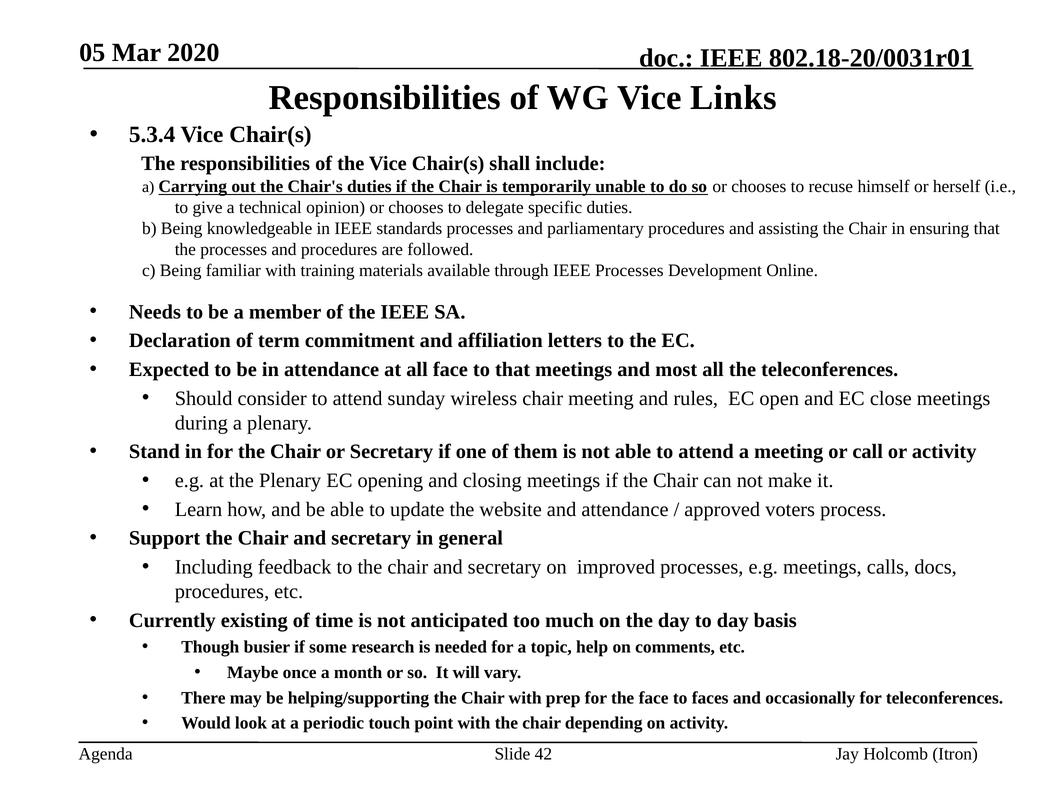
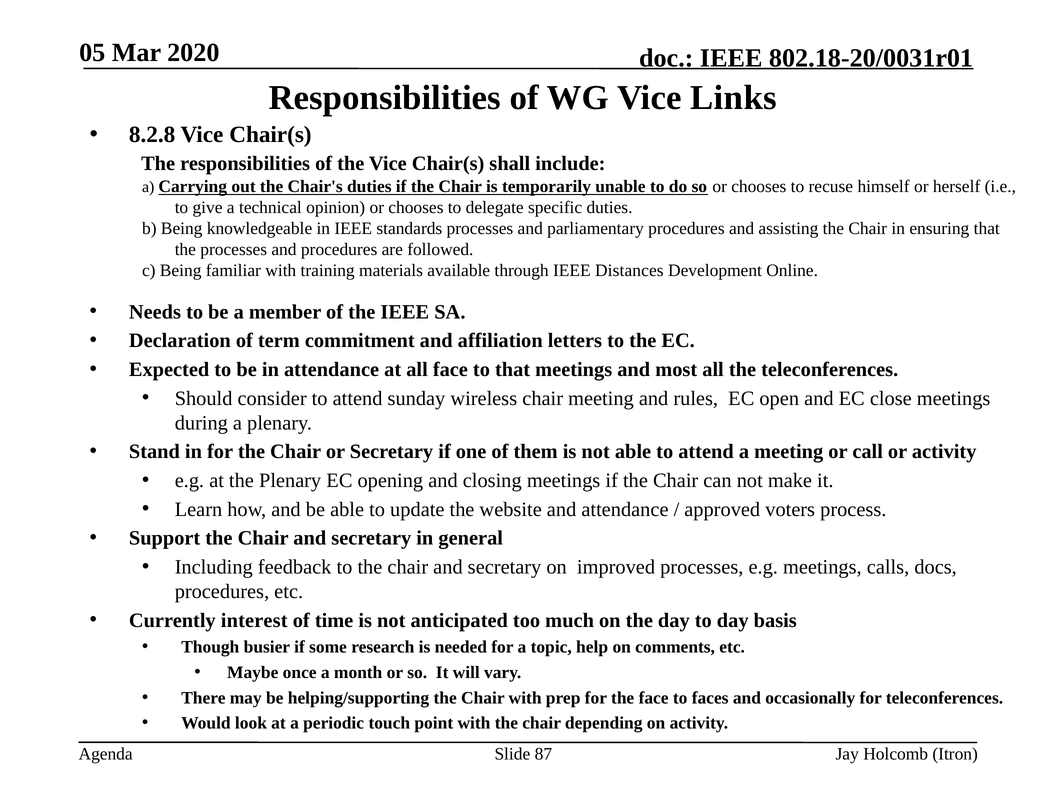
5.3.4: 5.3.4 -> 8.2.8
IEEE Processes: Processes -> Distances
existing: existing -> interest
42: 42 -> 87
